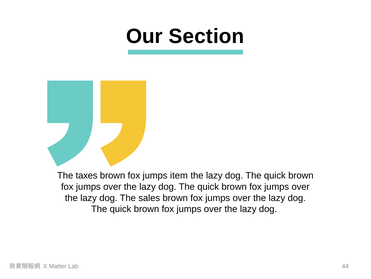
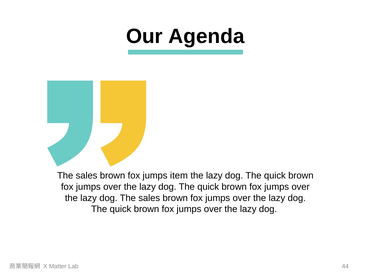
Section: Section -> Agenda
taxes at (87, 175): taxes -> sales
